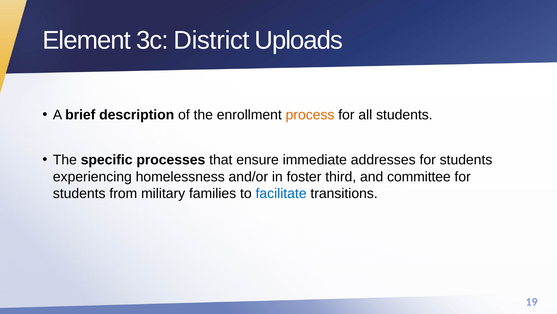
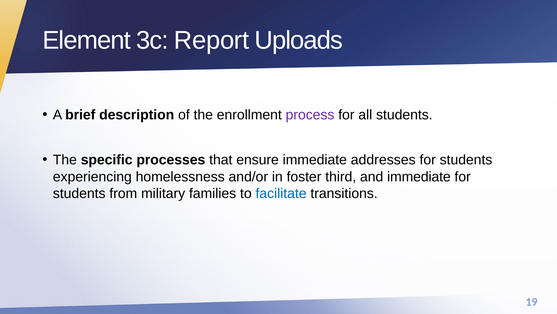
District: District -> Report
process colour: orange -> purple
and committee: committee -> immediate
